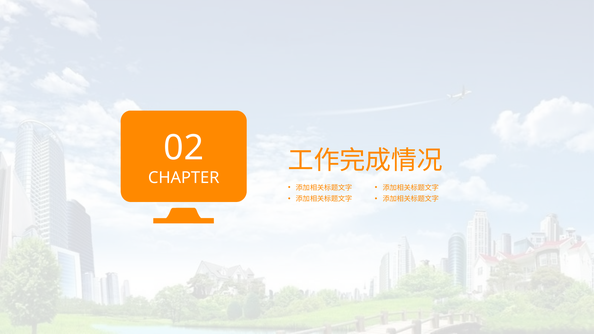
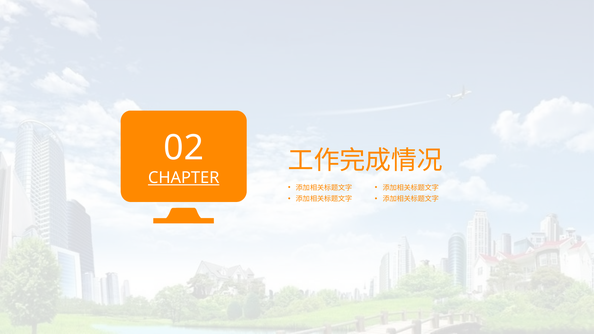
CHAPTER underline: none -> present
